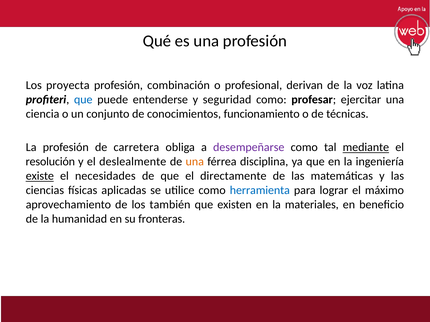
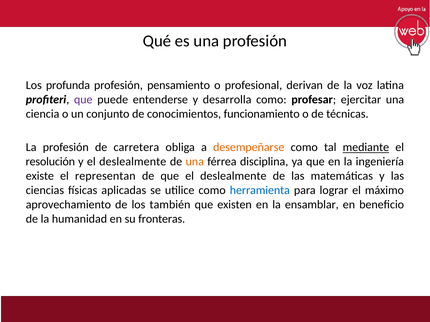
proyecta: proyecta -> profunda
combinación: combinación -> pensamiento
que at (83, 100) colour: blue -> purple
seguridad: seguridad -> desarrolla
desempeñarse colour: purple -> orange
existe underline: present -> none
necesidades: necesidades -> representan
que el directamente: directamente -> deslealmente
materiales: materiales -> ensamblar
